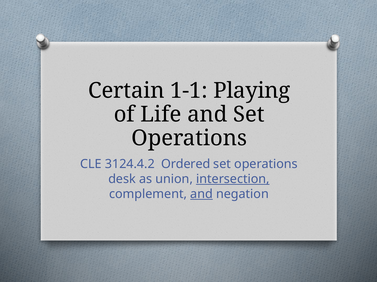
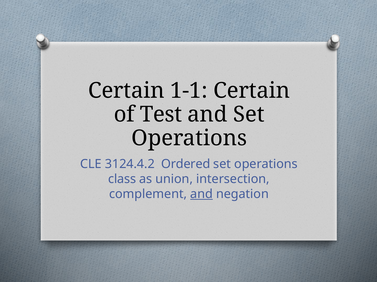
1-1 Playing: Playing -> Certain
Life: Life -> Test
desk: desk -> class
intersection underline: present -> none
